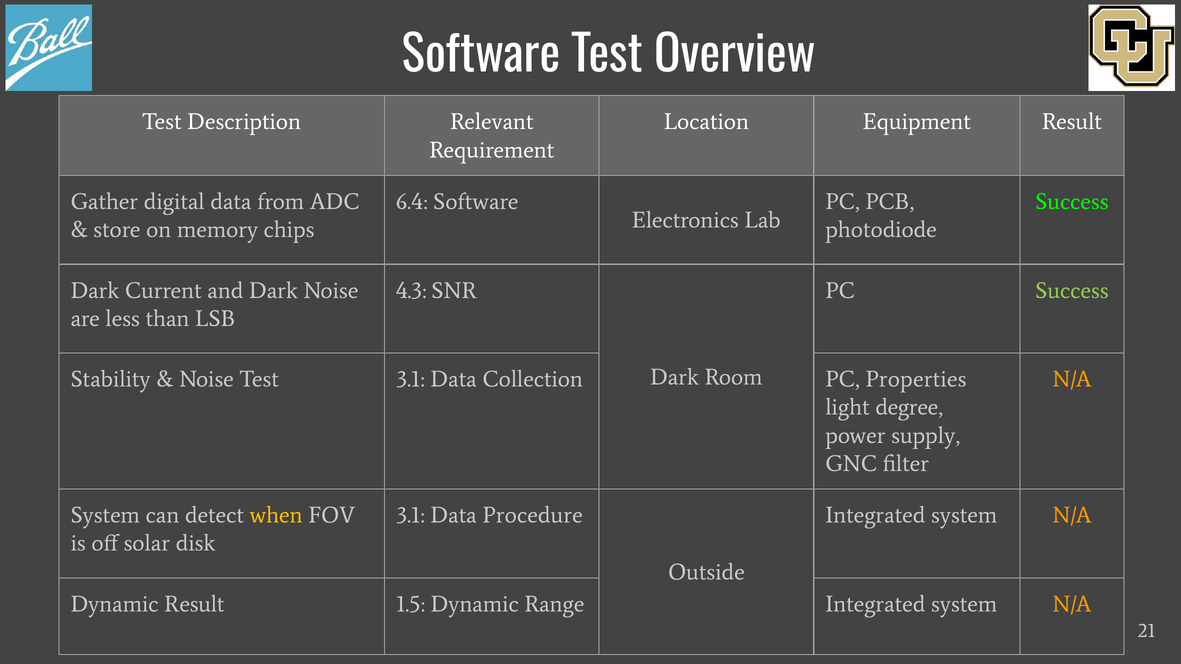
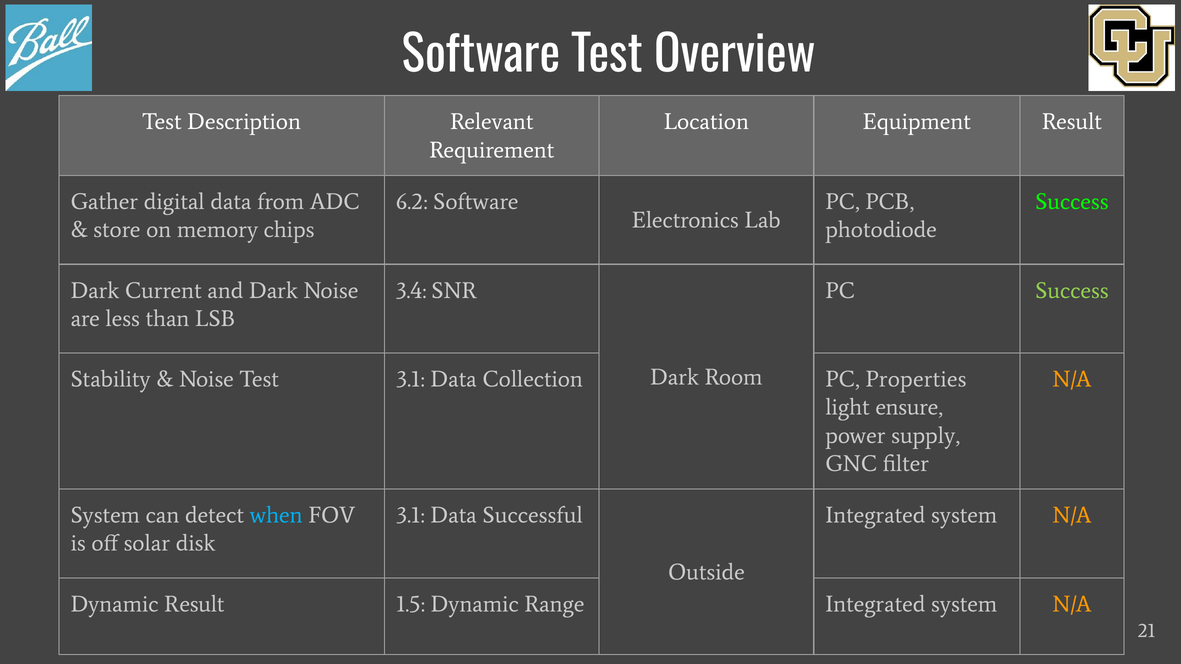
6.4: 6.4 -> 6.2
4.3: 4.3 -> 3.4
degree: degree -> ensure
when colour: yellow -> light blue
Procedure: Procedure -> Successful
